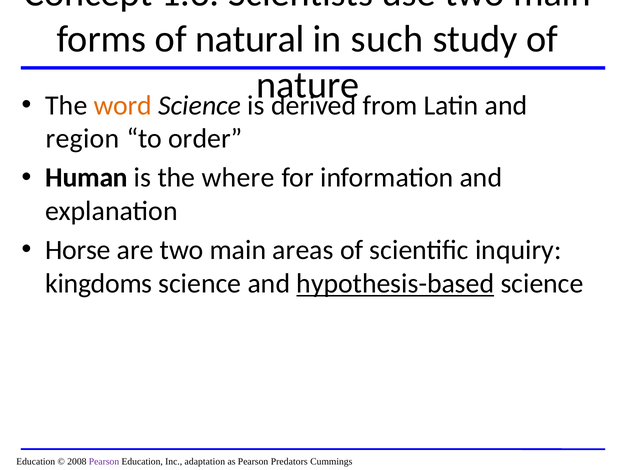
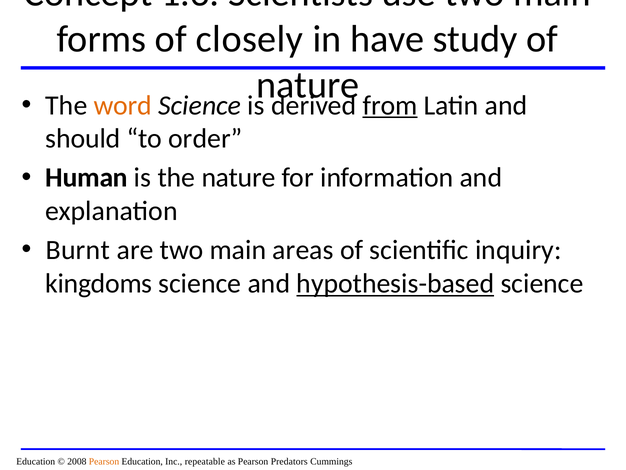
natural: natural -> closely
such: such -> have
from underline: none -> present
region: region -> should
the where: where -> nature
Horse: Horse -> Burnt
Pearson at (104, 461) colour: purple -> orange
adaptation: adaptation -> repeatable
